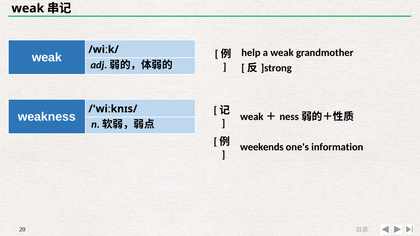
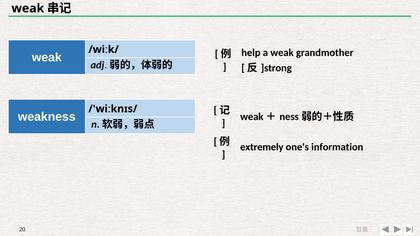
weekends: weekends -> extremely
